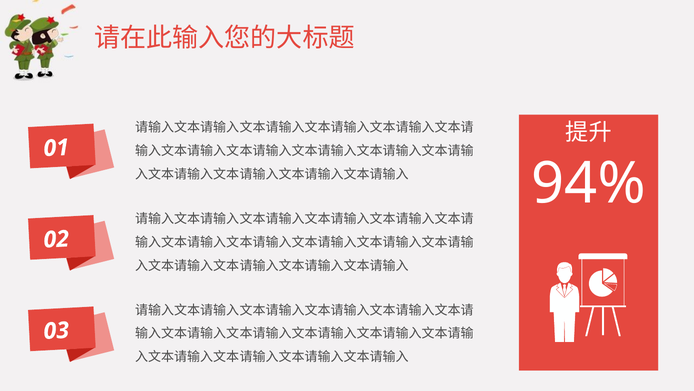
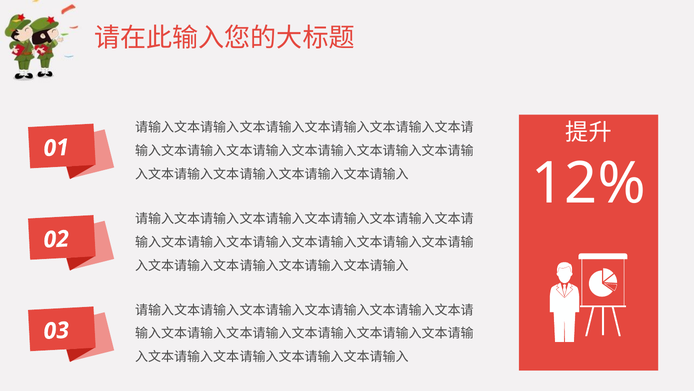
94%: 94% -> 12%
